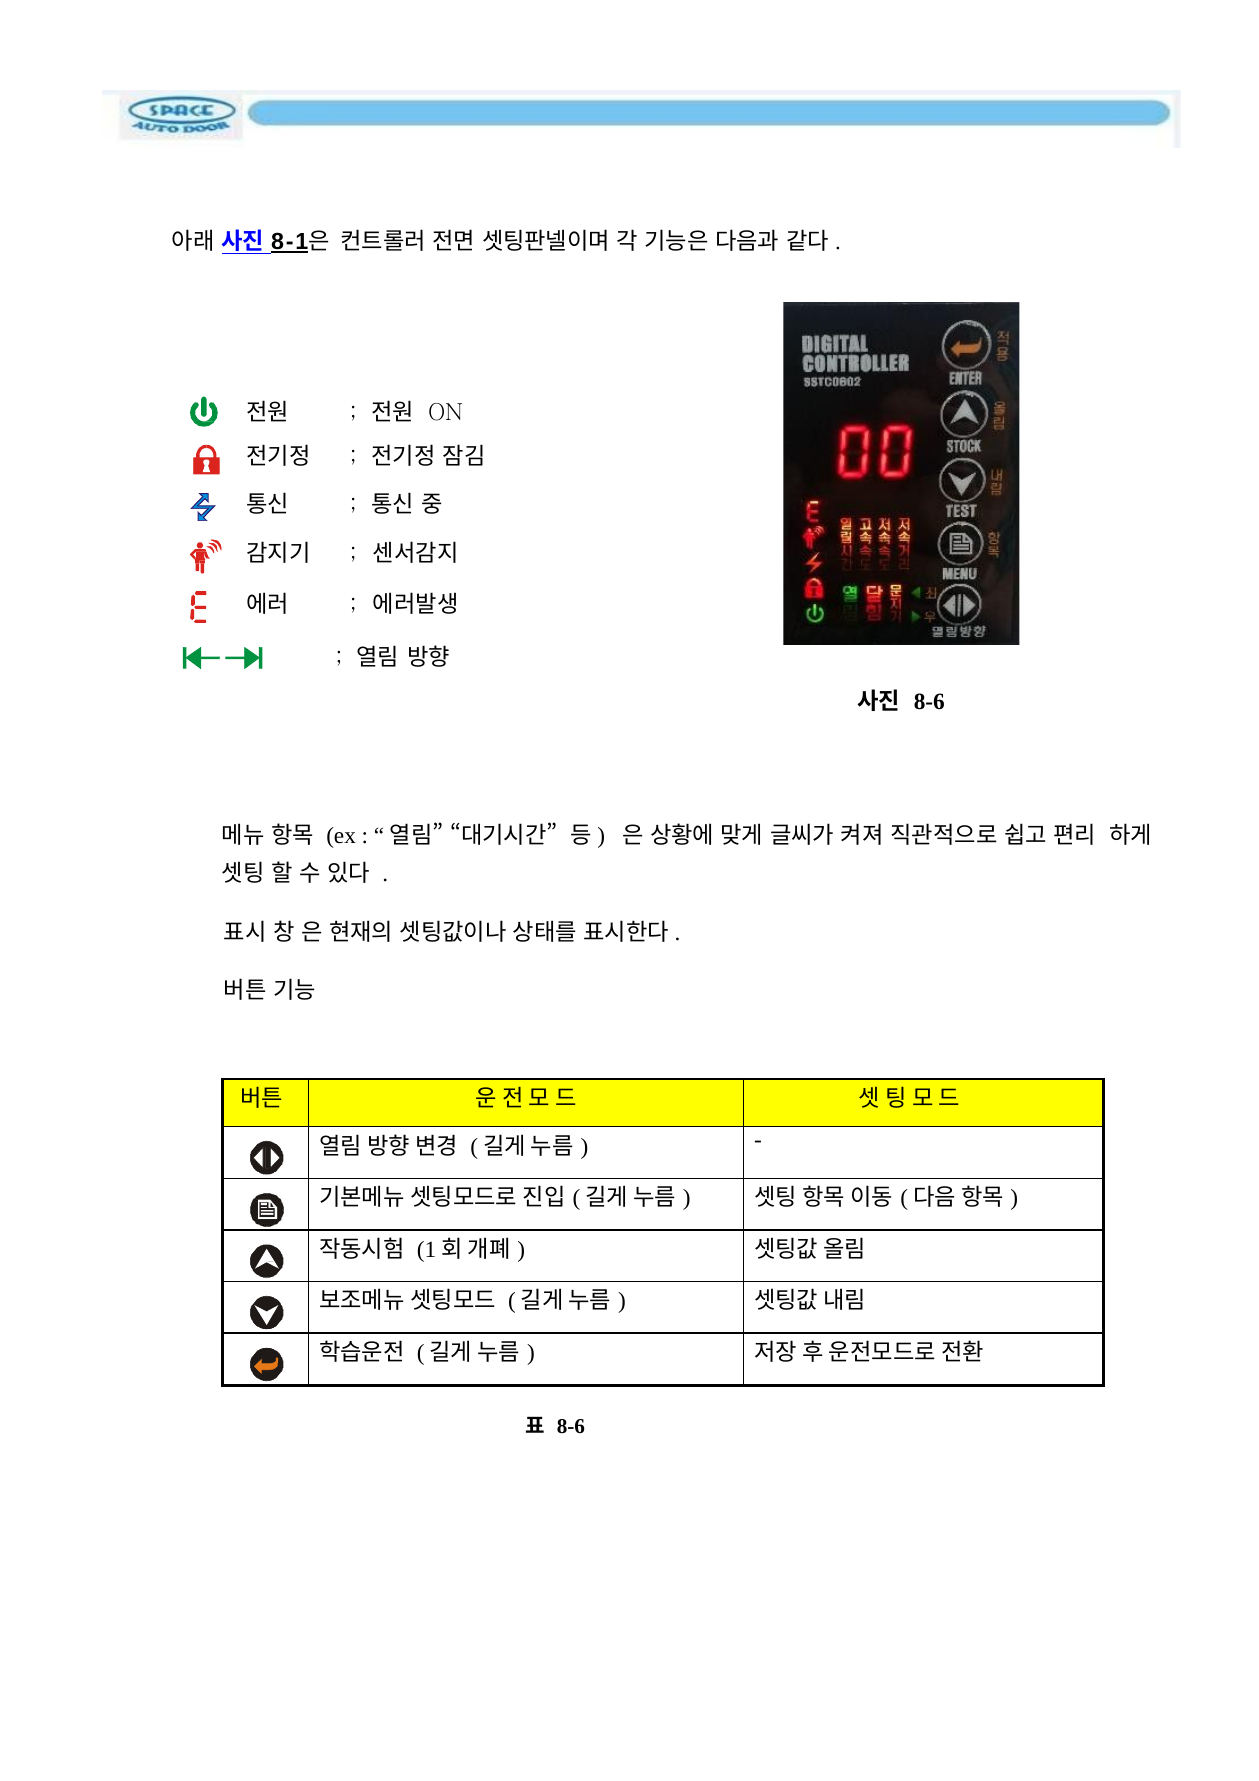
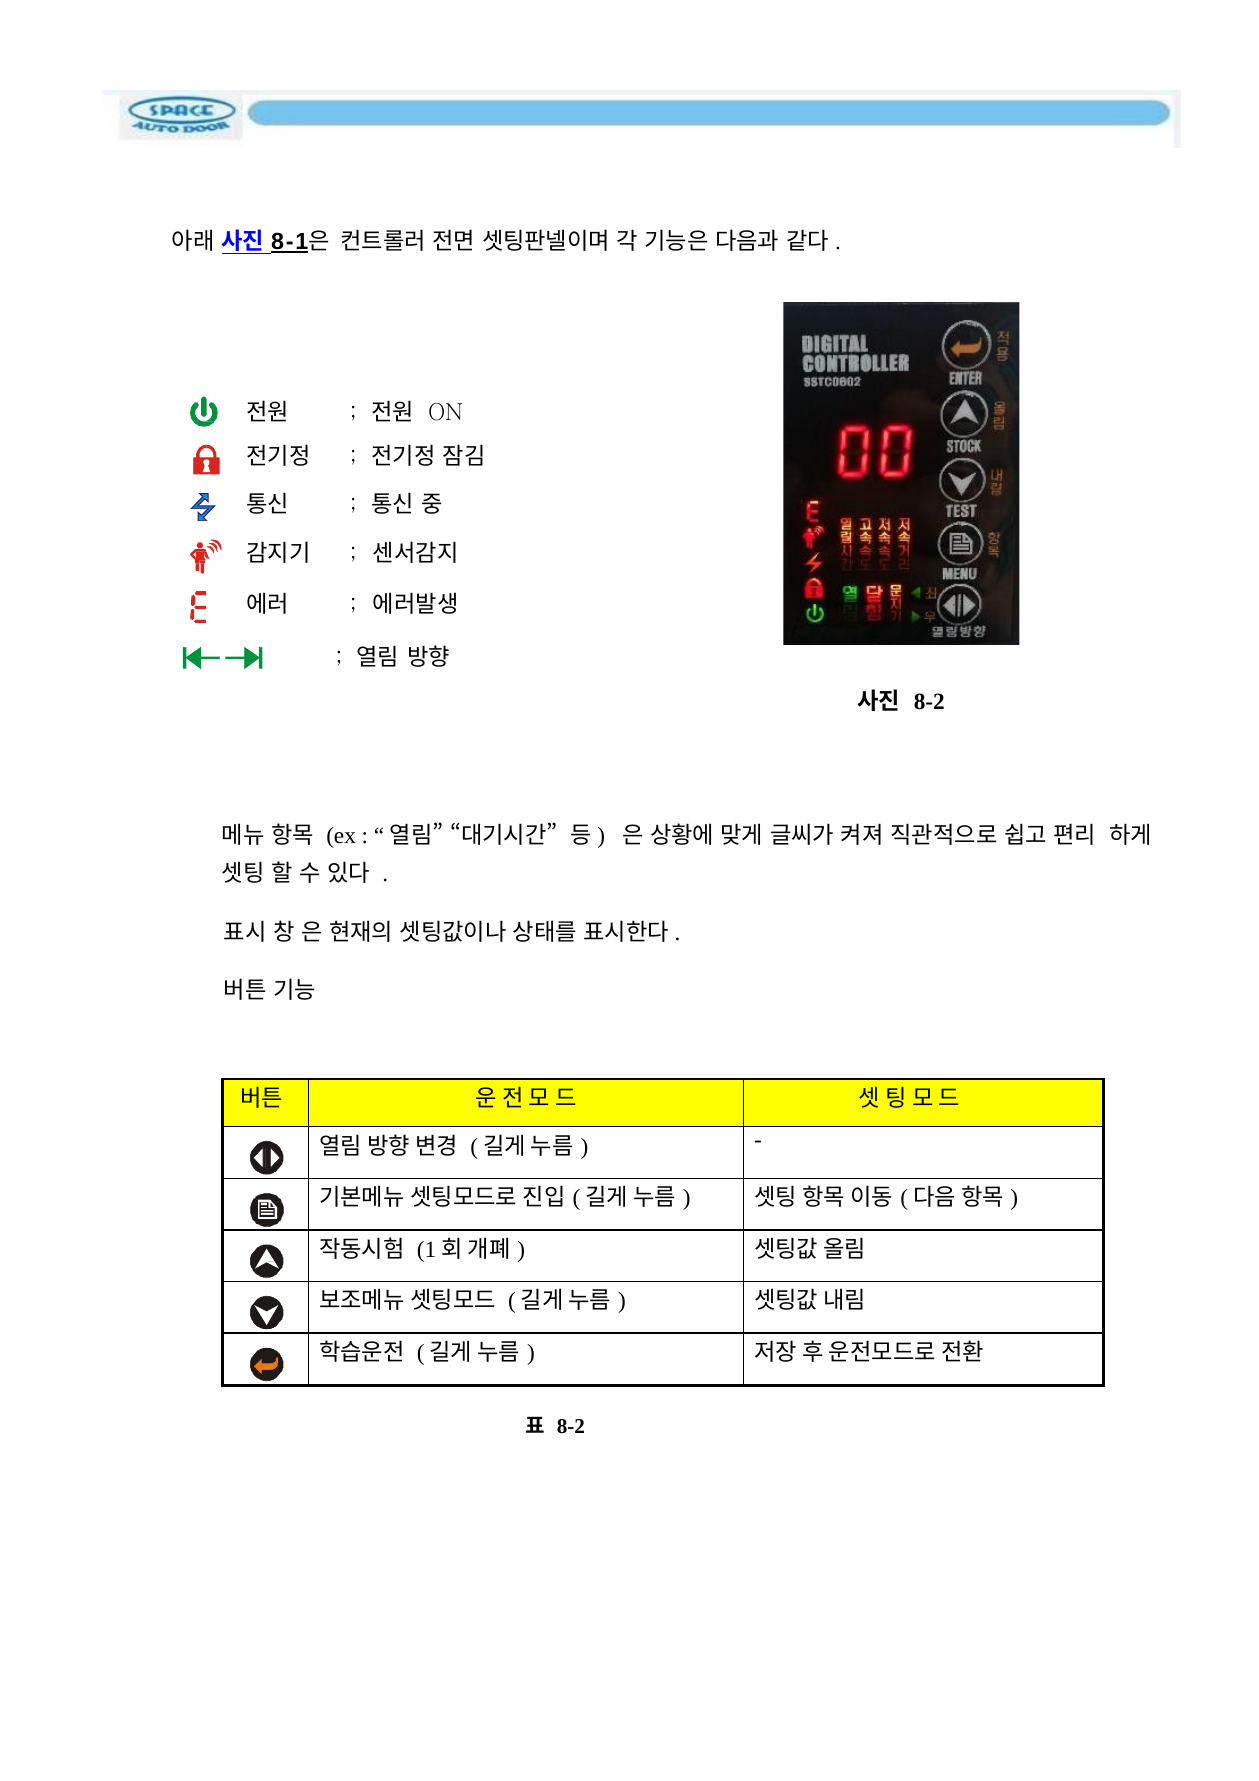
8-6 at (929, 702): 8-6 -> 8-2
8-6 at (571, 1427): 8-6 -> 8-2
